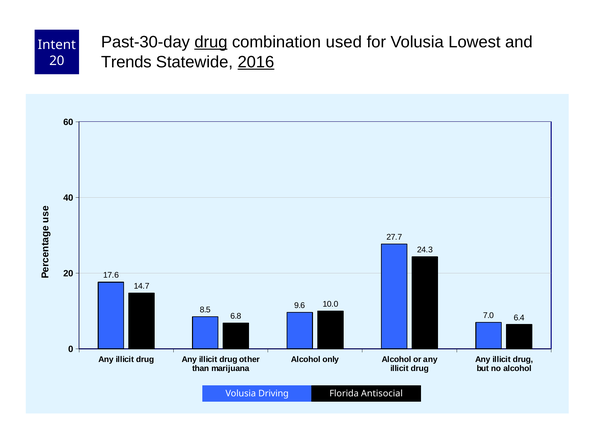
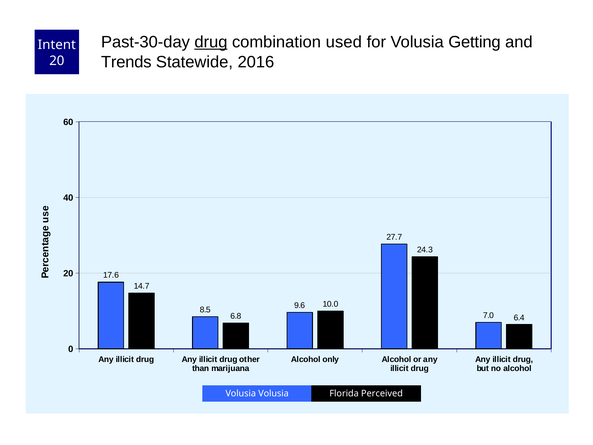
Lowest: Lowest -> Getting
2016 underline: present -> none
Volusia Driving: Driving -> Volusia
Antisocial: Antisocial -> Perceived
